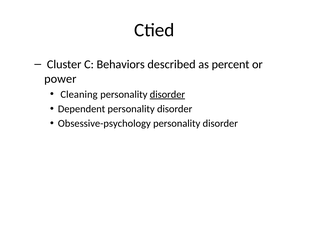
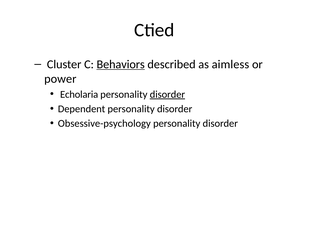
Behaviors underline: none -> present
percent: percent -> aimless
Cleaning: Cleaning -> Echolaria
